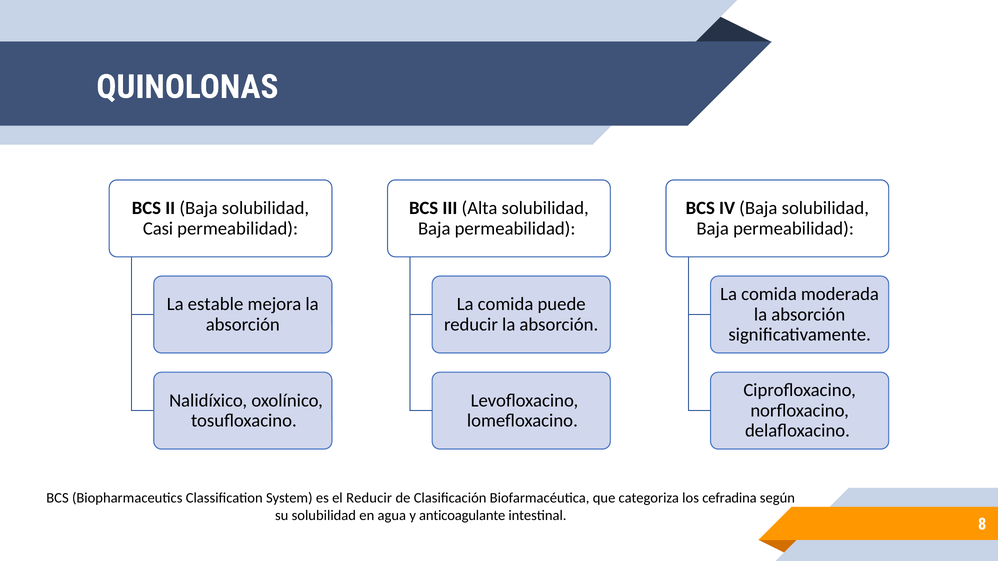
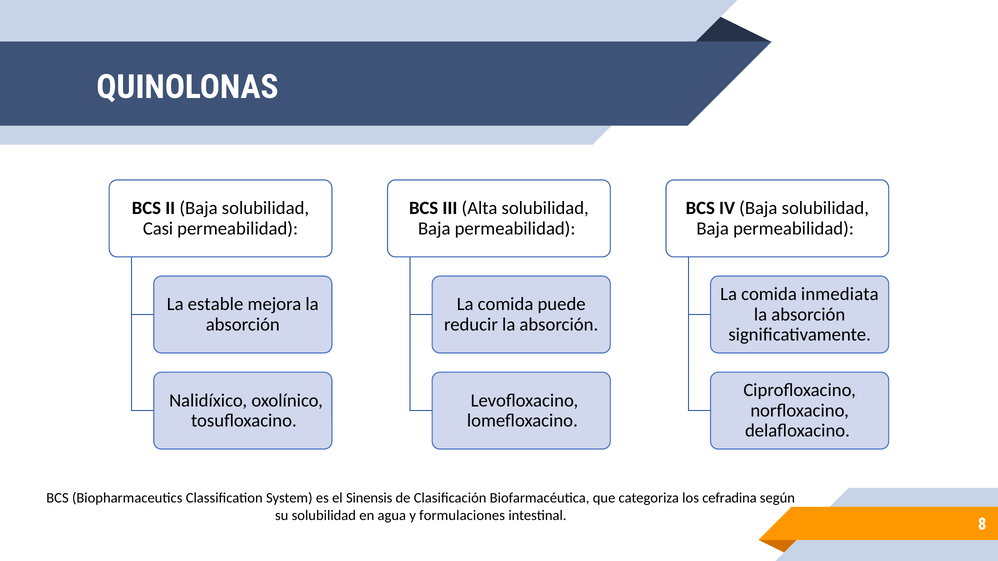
moderada: moderada -> inmediata
el Reducir: Reducir -> Sinensis
anticoagulante: anticoagulante -> formulaciones
